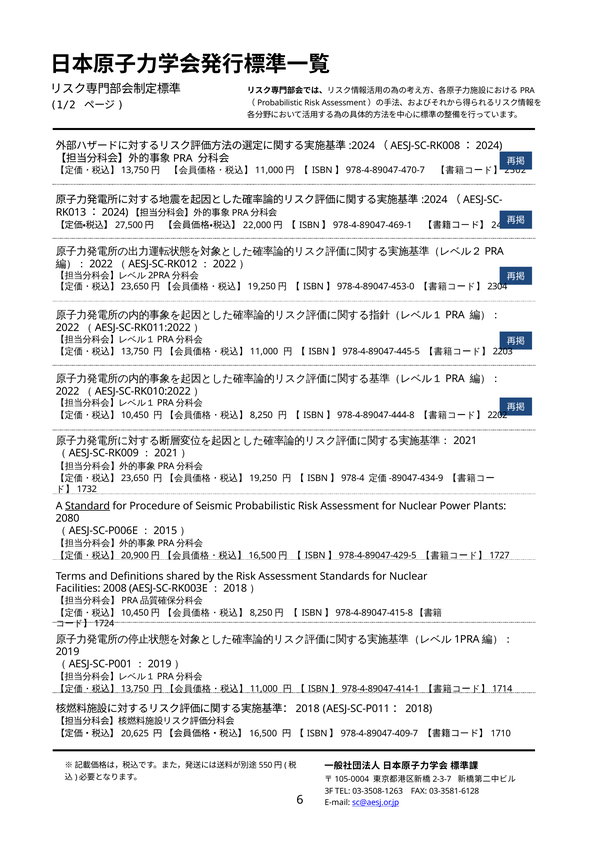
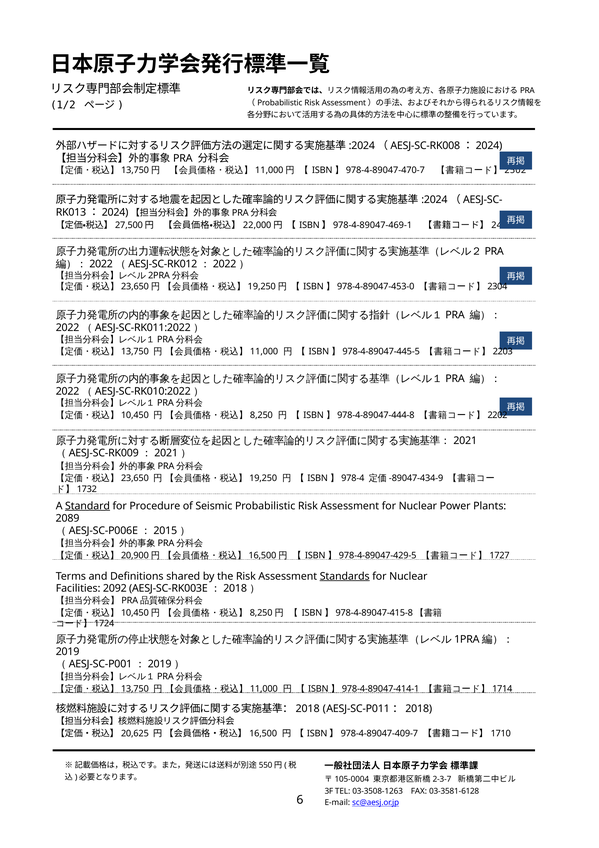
2080: 2080 -> 2089
Standards underline: none -> present
2008: 2008 -> 2092
